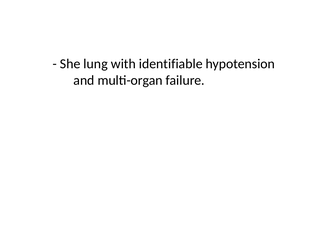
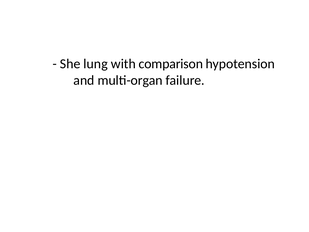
identifiable: identifiable -> comparison
